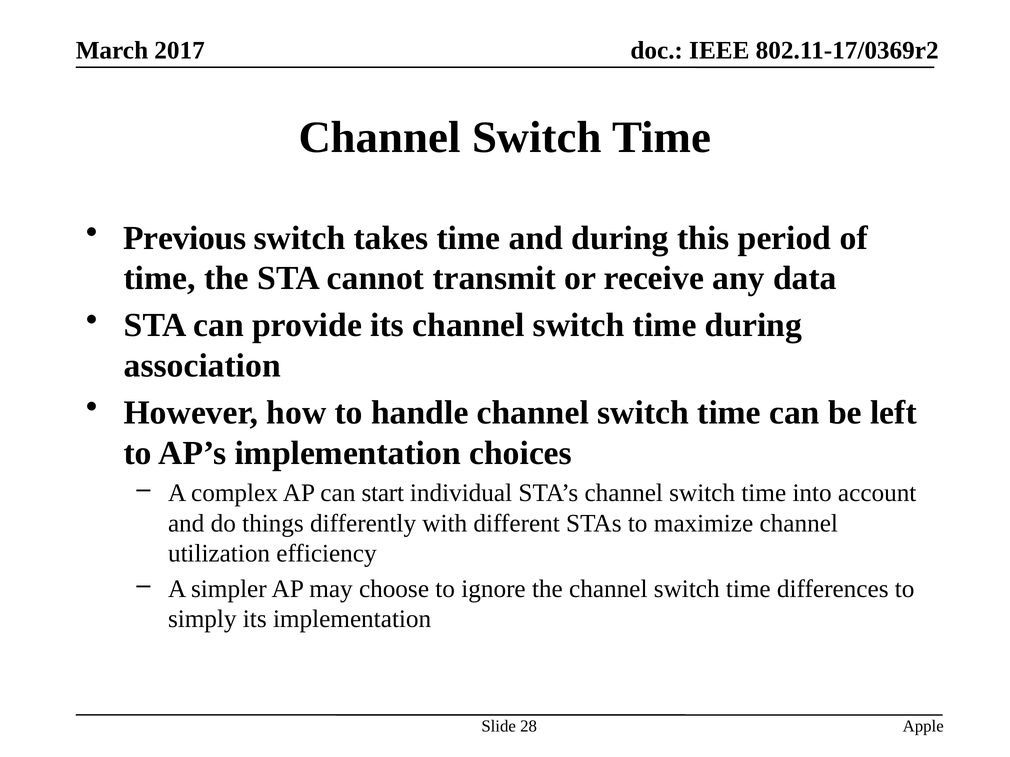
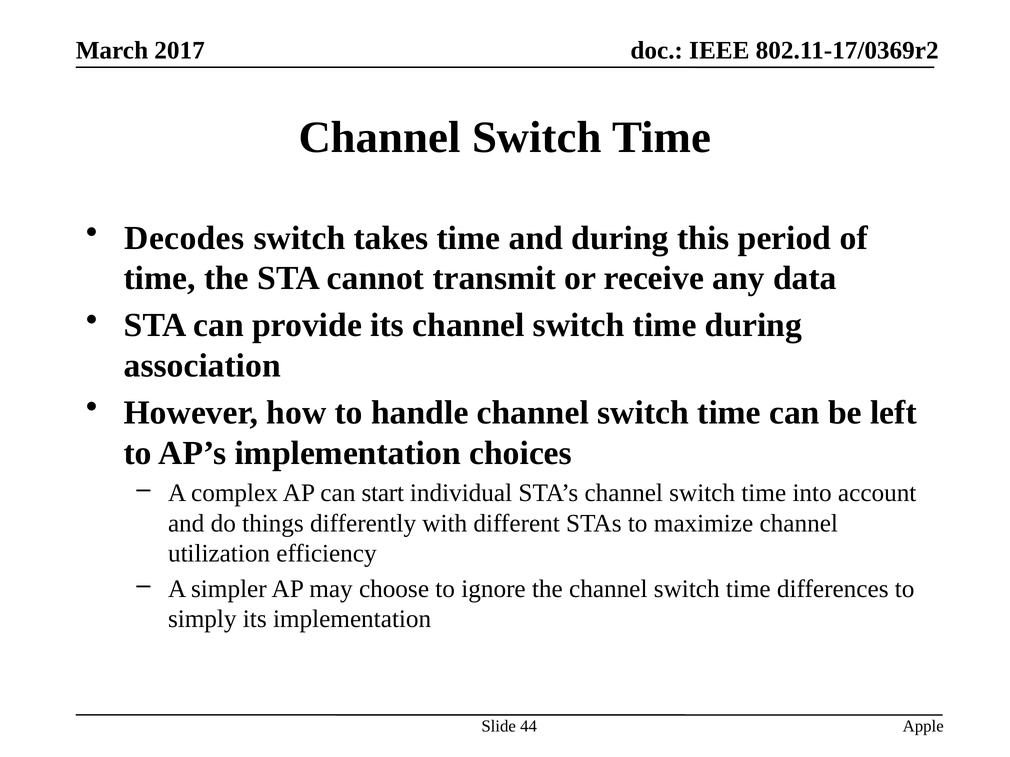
Previous: Previous -> Decodes
28: 28 -> 44
